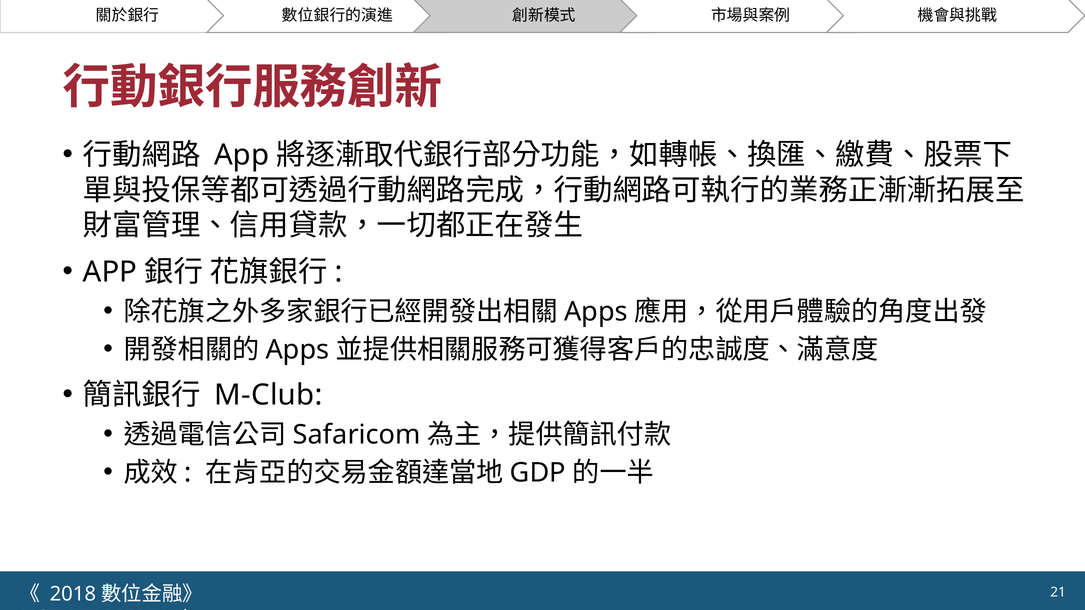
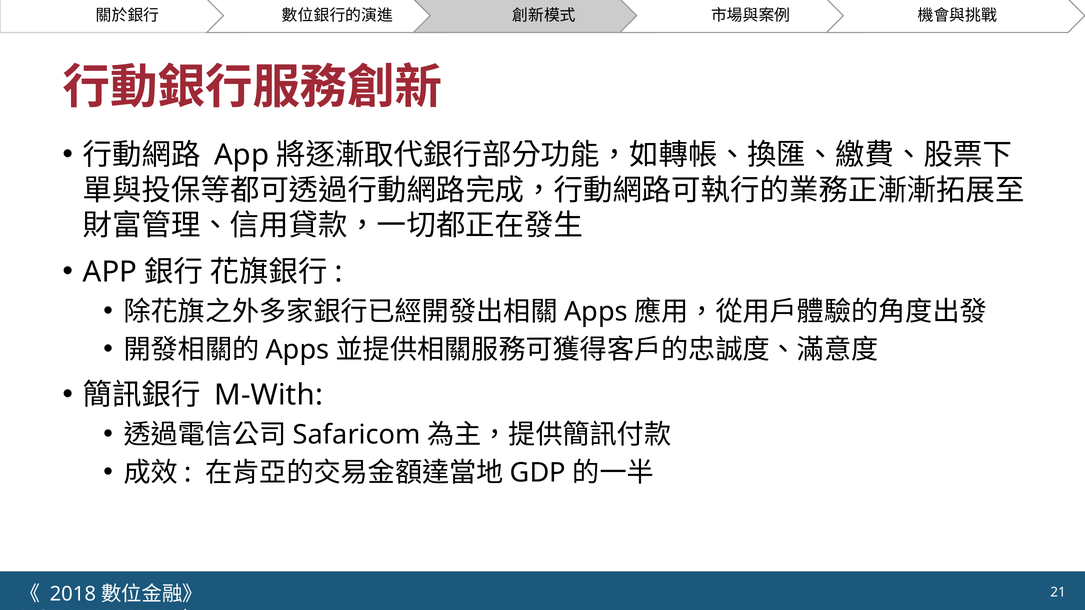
M-Club: M-Club -> M-With
